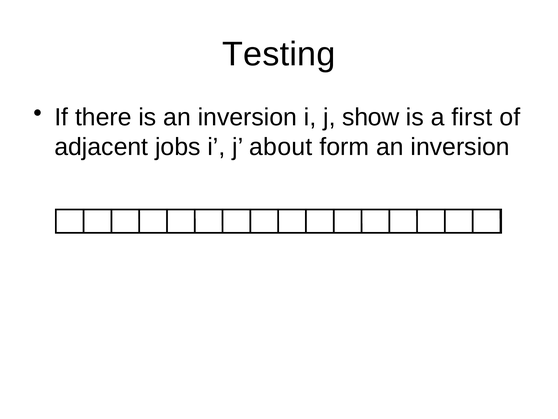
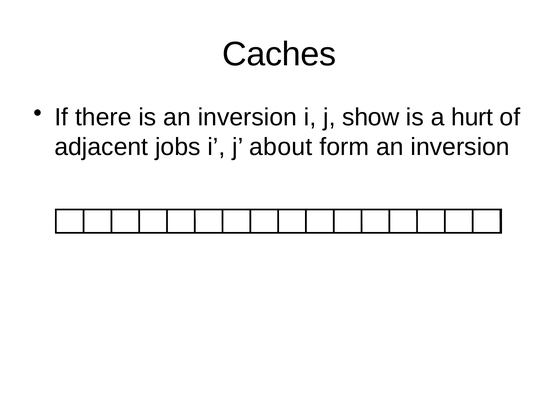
Testing: Testing -> Caches
first: first -> hurt
